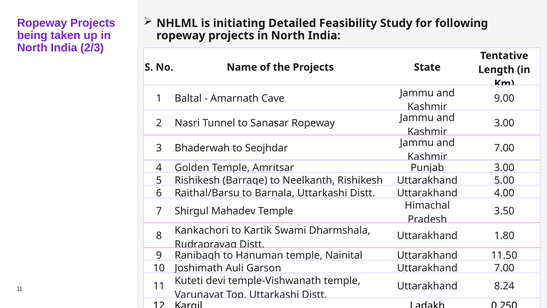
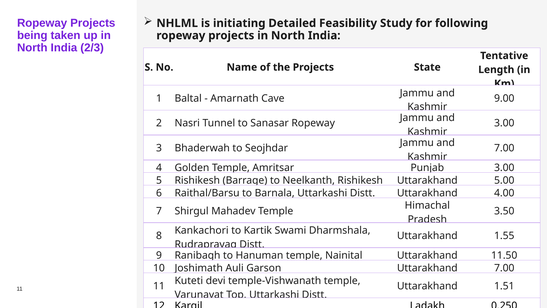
1.80: 1.80 -> 1.55
8.24: 8.24 -> 1.51
